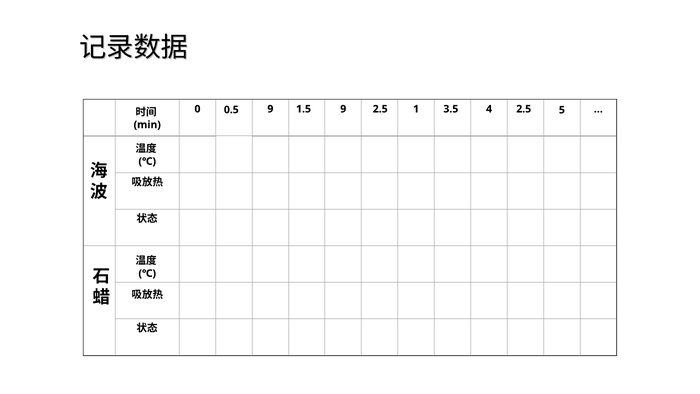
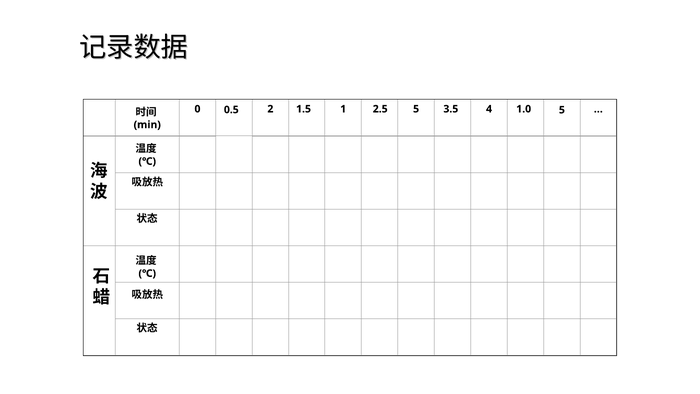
0.5 9: 9 -> 2
1.5 9: 9 -> 1
2.5 1: 1 -> 5
4 2.5: 2.5 -> 1.0
